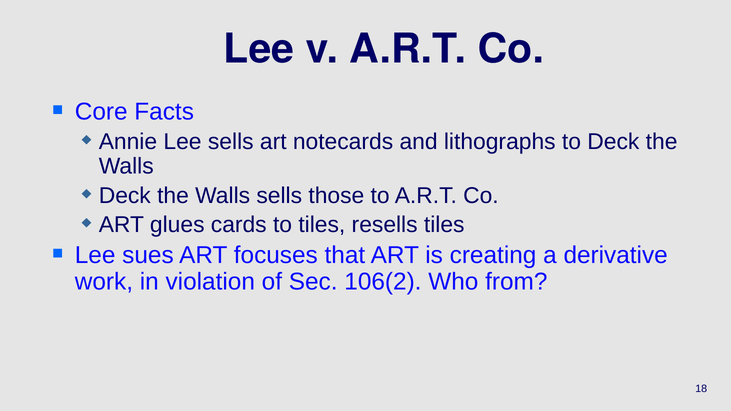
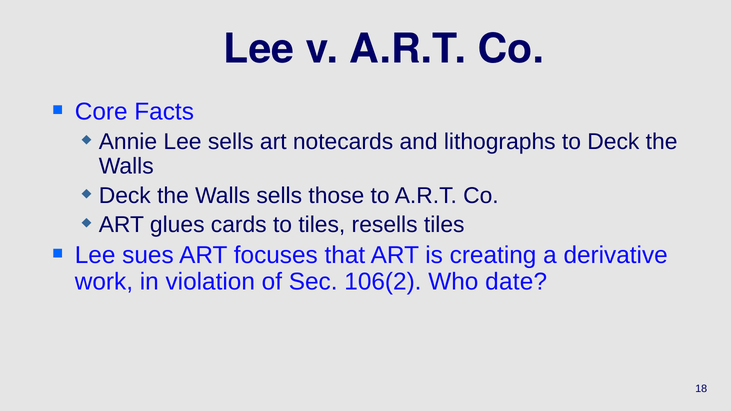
from: from -> date
